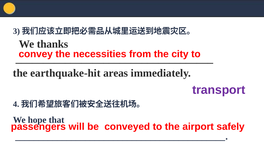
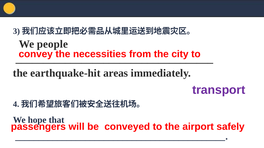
thanks: thanks -> people
